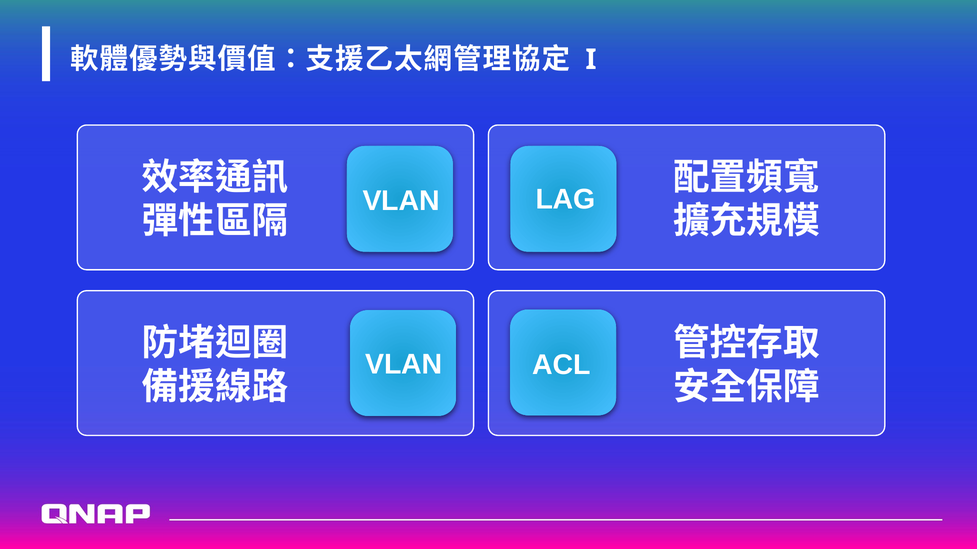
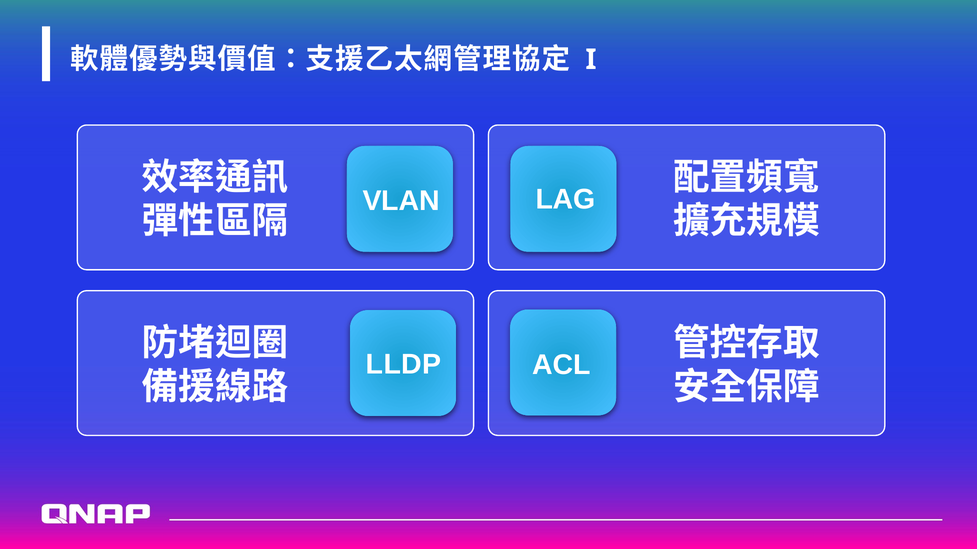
VLAN at (404, 364): VLAN -> LLDP
